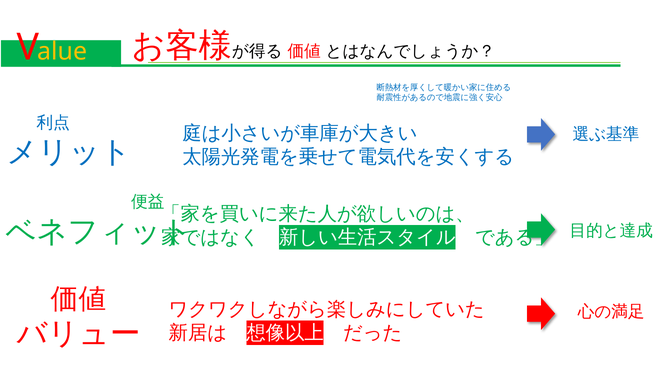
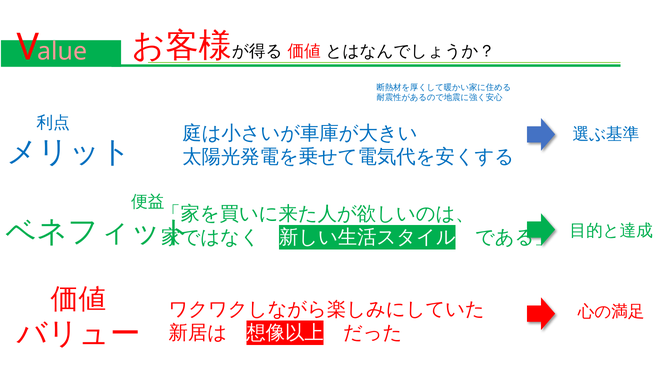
alue colour: yellow -> pink
